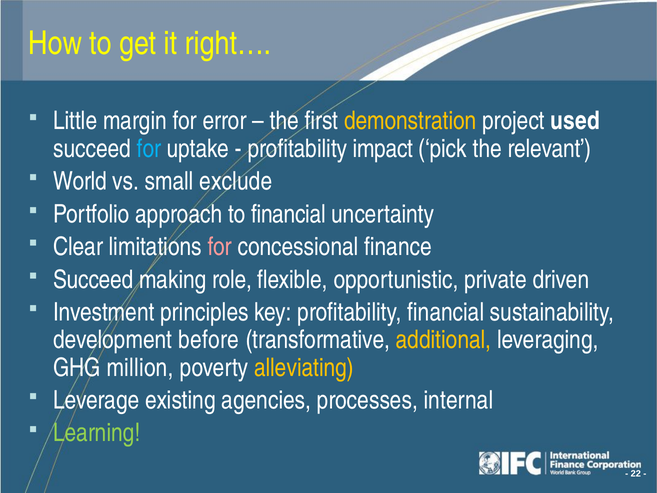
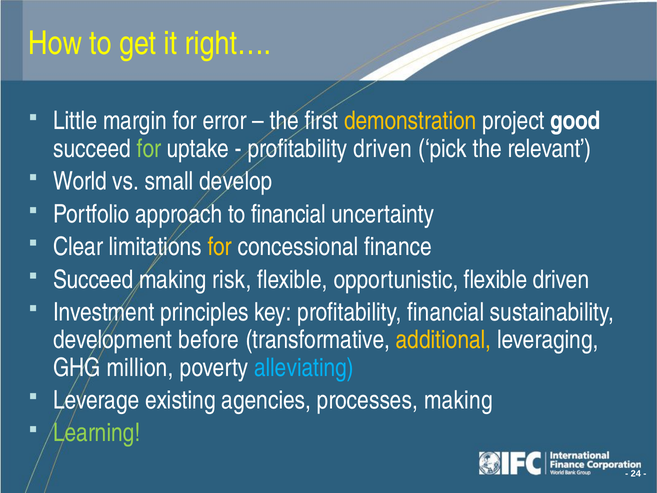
used: used -> good
for at (149, 149) colour: light blue -> light green
profitability impact: impact -> driven
exclude: exclude -> develop
for at (220, 247) colour: pink -> yellow
role: role -> risk
opportunistic private: private -> flexible
alleviating colour: yellow -> light blue
processes internal: internal -> making
22: 22 -> 24
